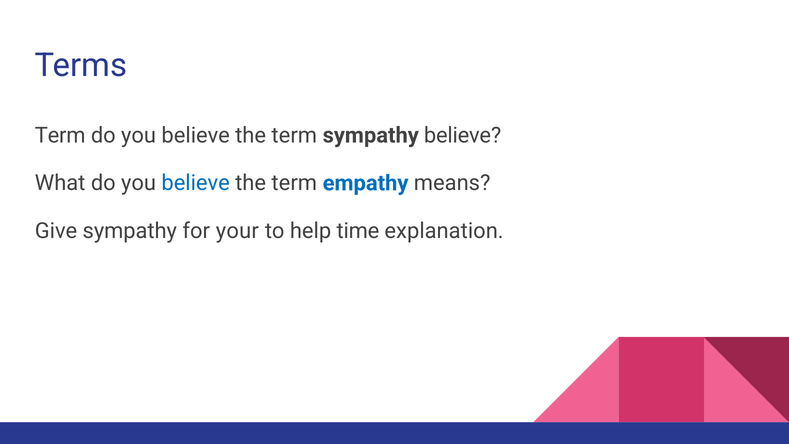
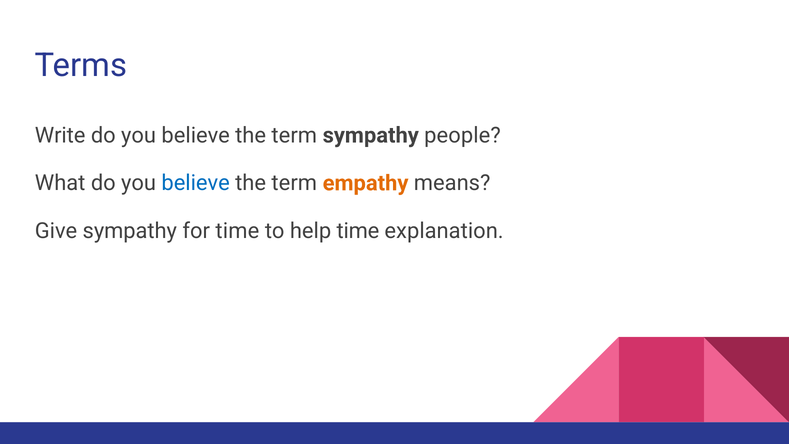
Term at (60, 135): Term -> Write
sympathy believe: believe -> people
empathy colour: blue -> orange
for your: your -> time
